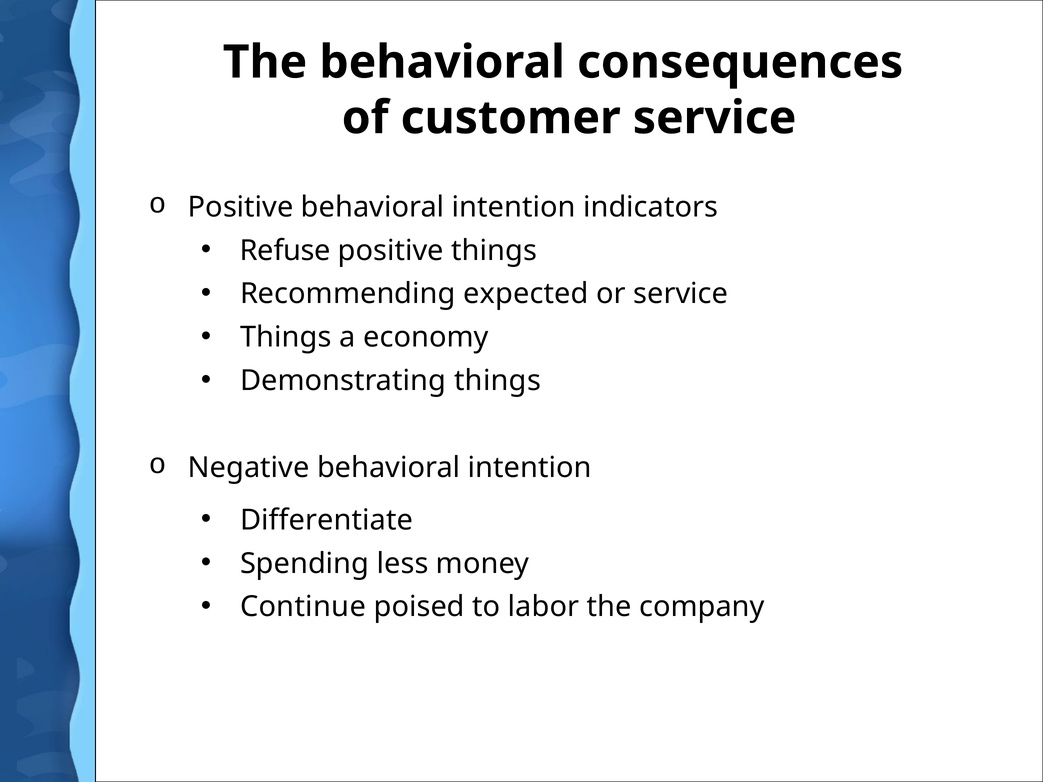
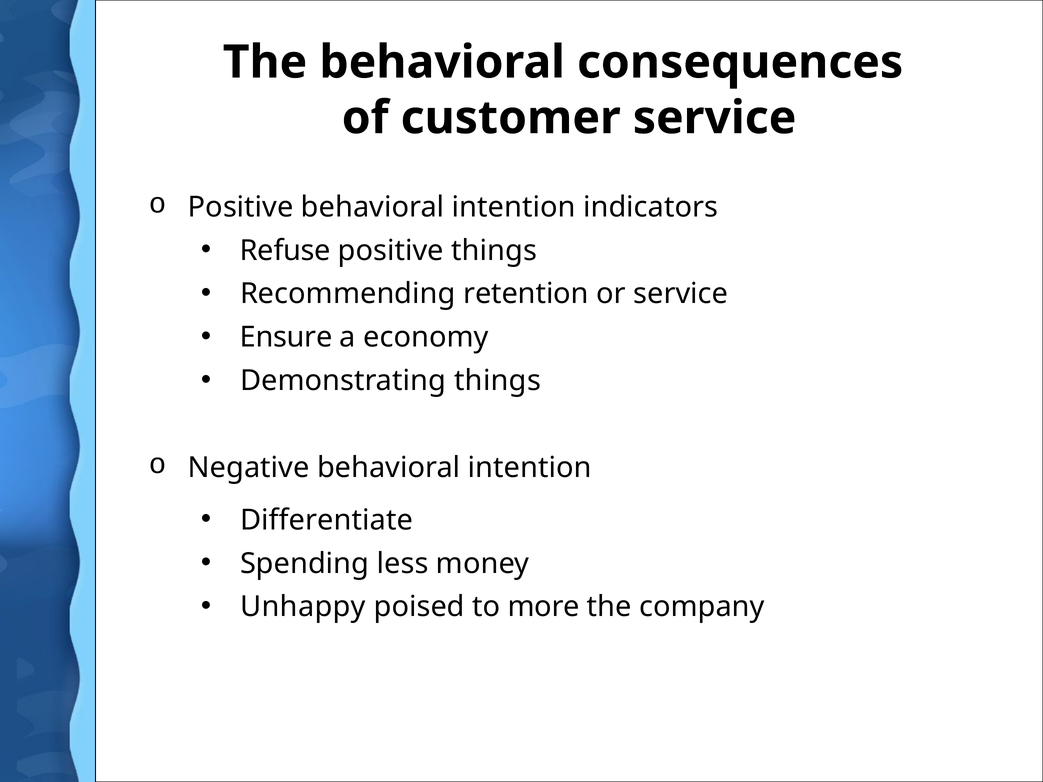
expected: expected -> retention
Things at (286, 337): Things -> Ensure
Continue: Continue -> Unhappy
labor: labor -> more
